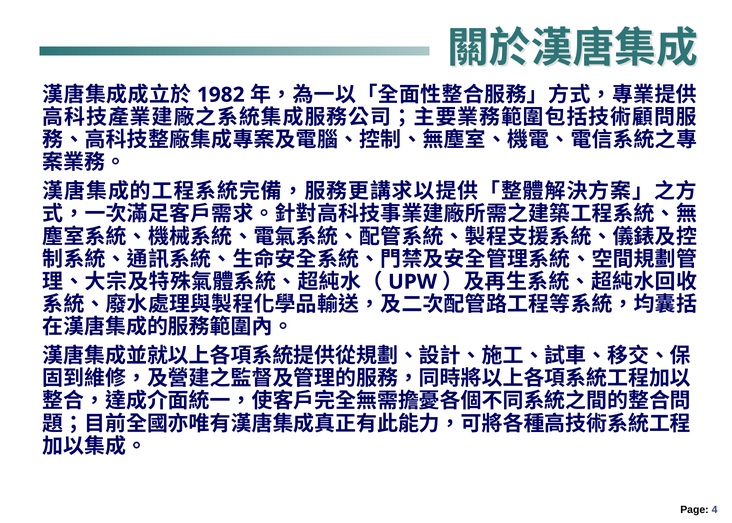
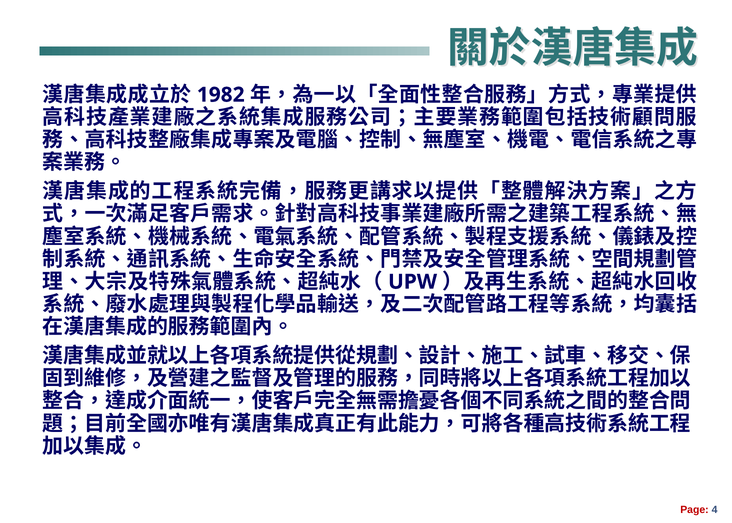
Page colour: black -> red
